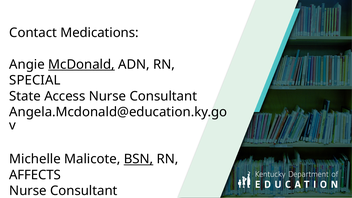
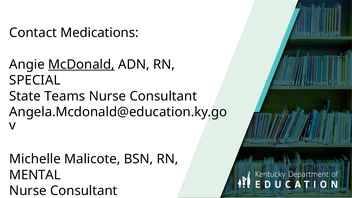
Access: Access -> Teams
BSN underline: present -> none
AFFECTS: AFFECTS -> MENTAL
